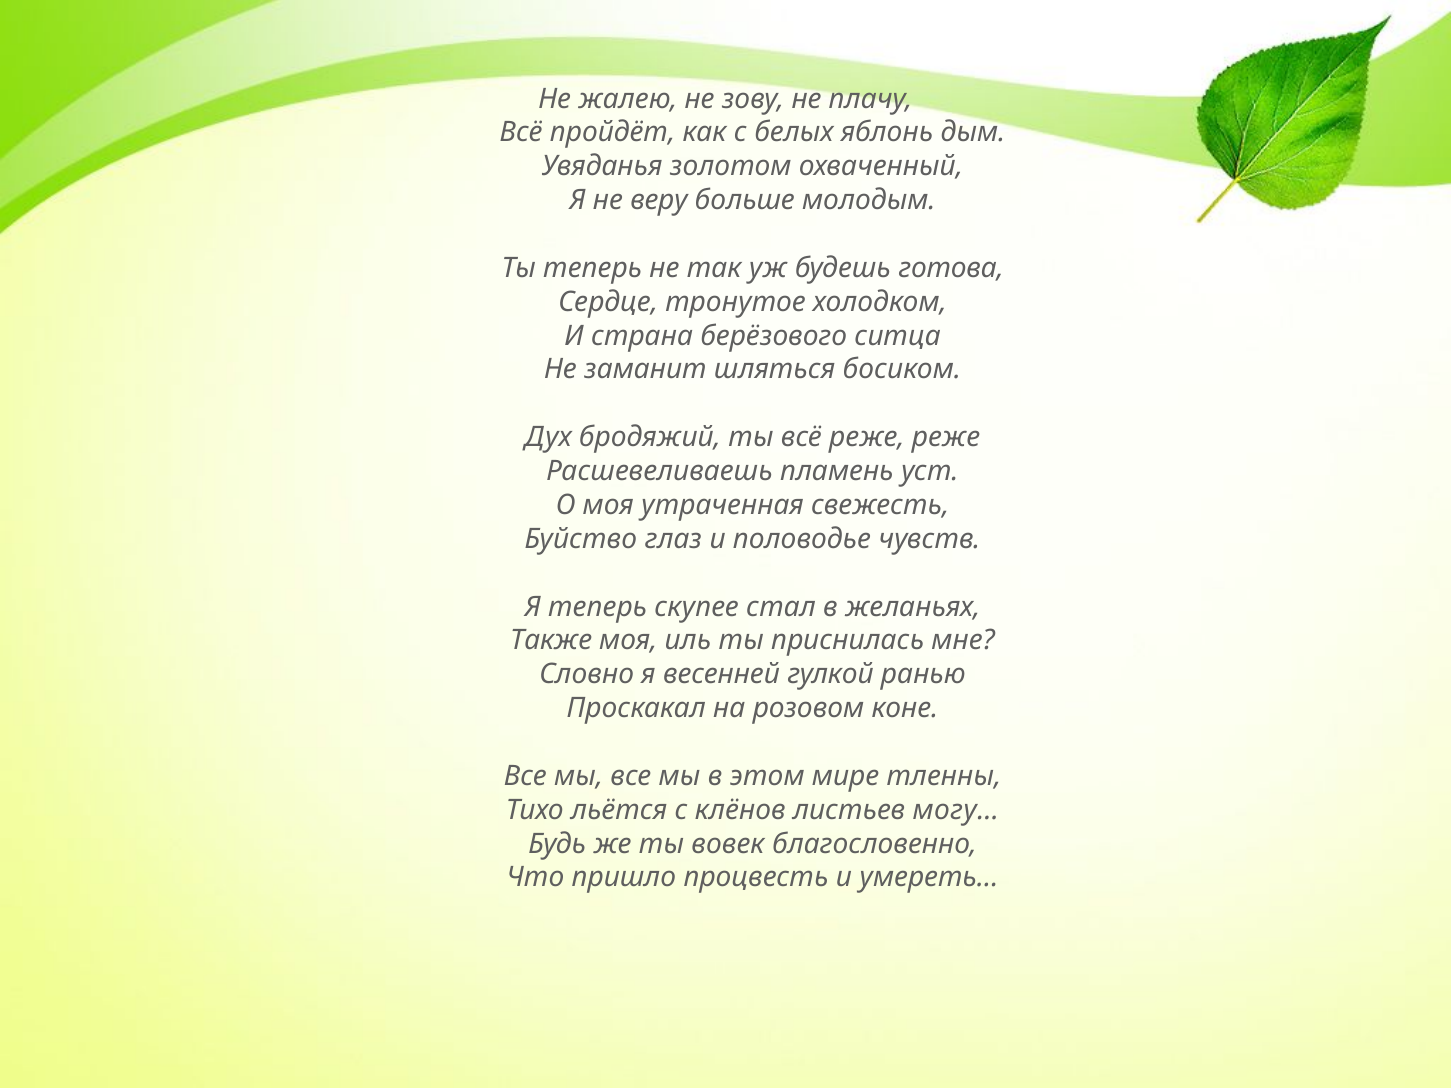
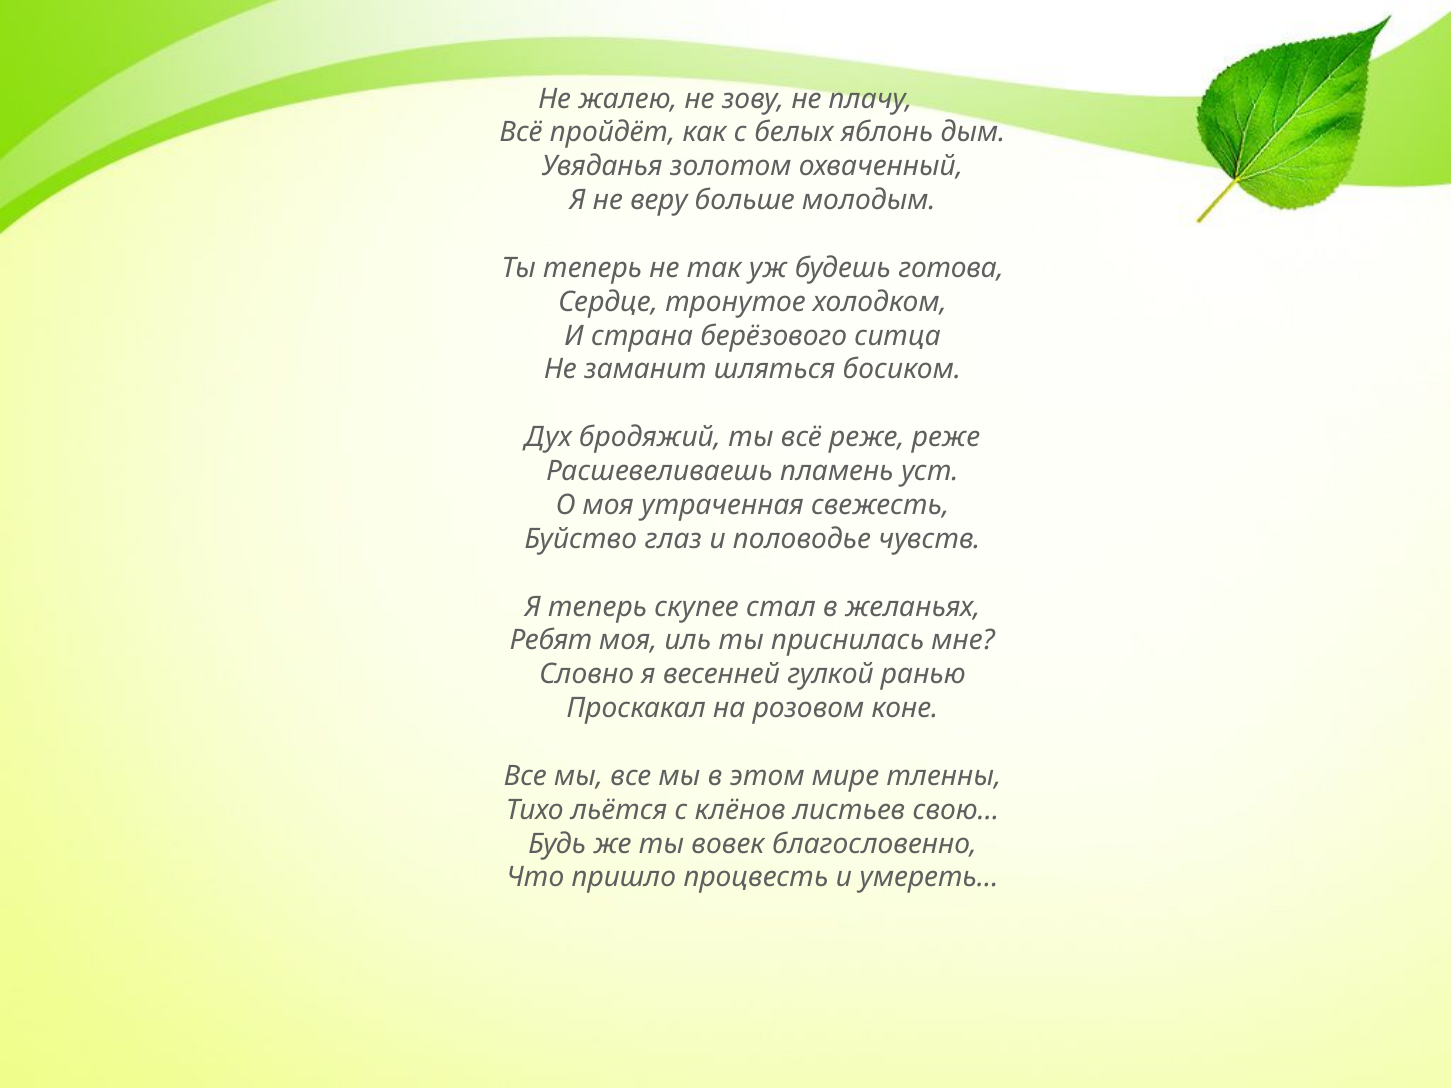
Также: Также -> Ребят
могу…: могу… -> свою…
